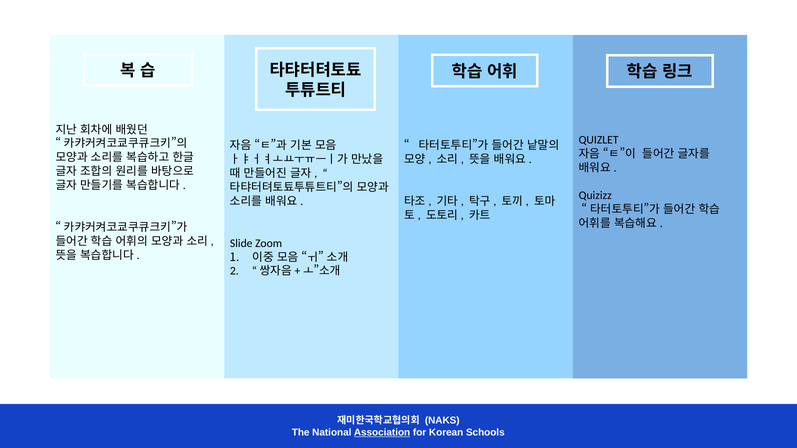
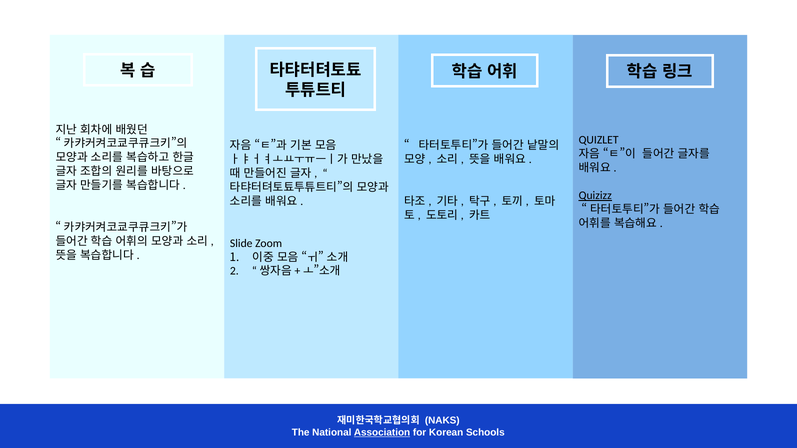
Quizizz underline: none -> present
